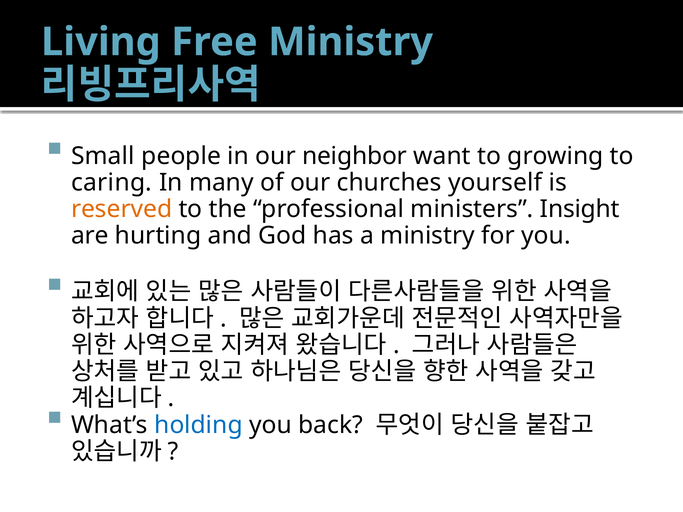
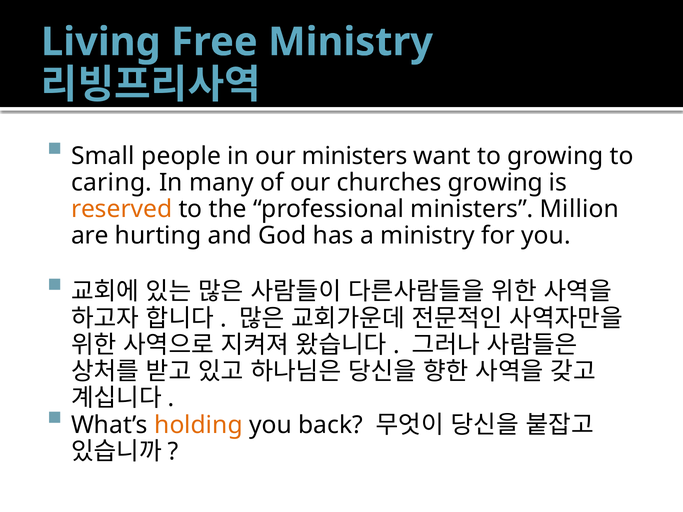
our neighbor: neighbor -> ministers
churches yourself: yourself -> growing
Insight: Insight -> Million
holding colour: blue -> orange
